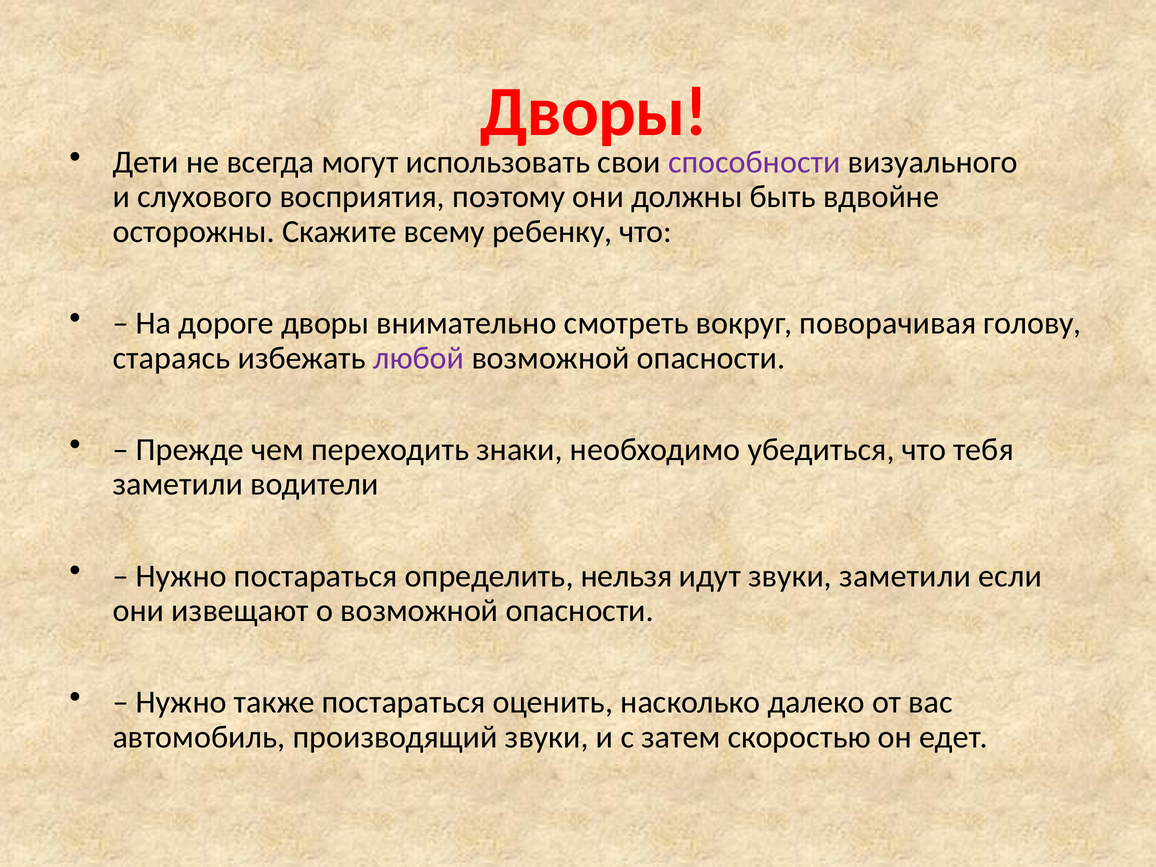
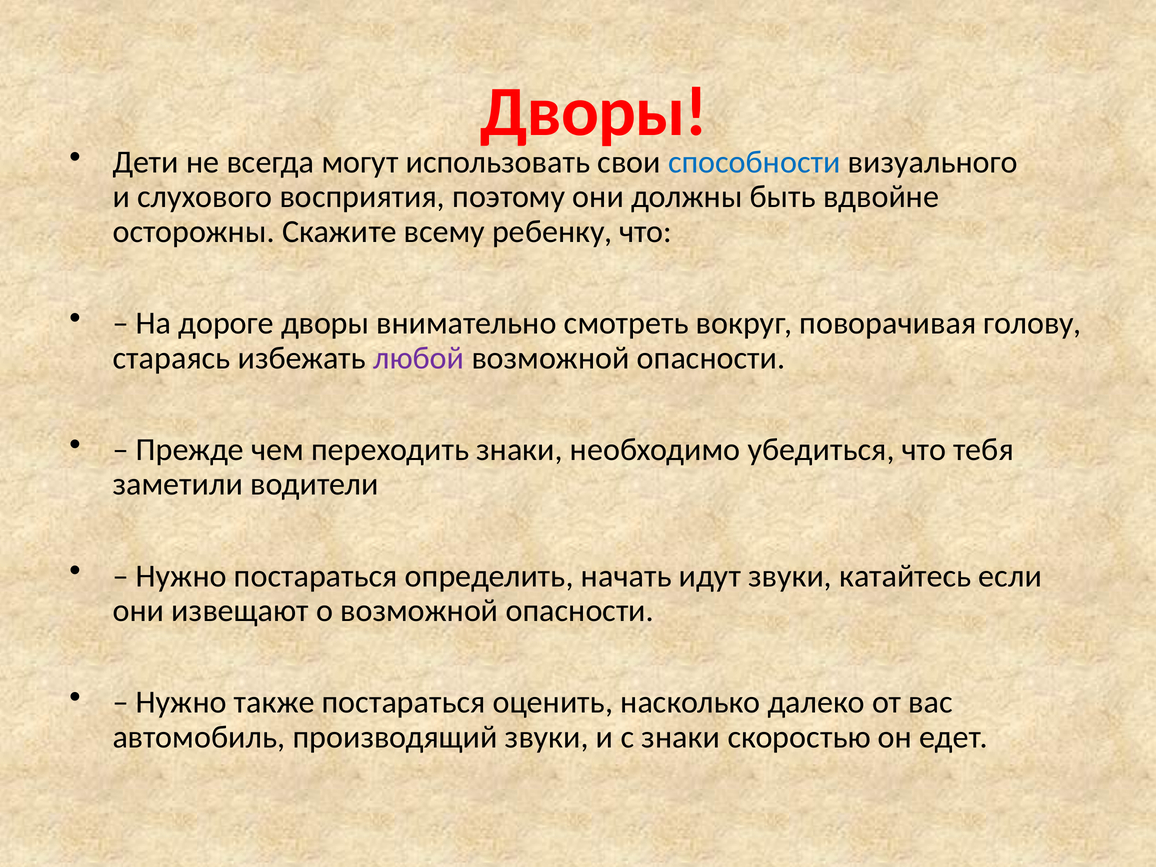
способности colour: purple -> blue
нельзя: нельзя -> начать
звуки заметили: заметили -> катайтесь
с затем: затем -> знаки
